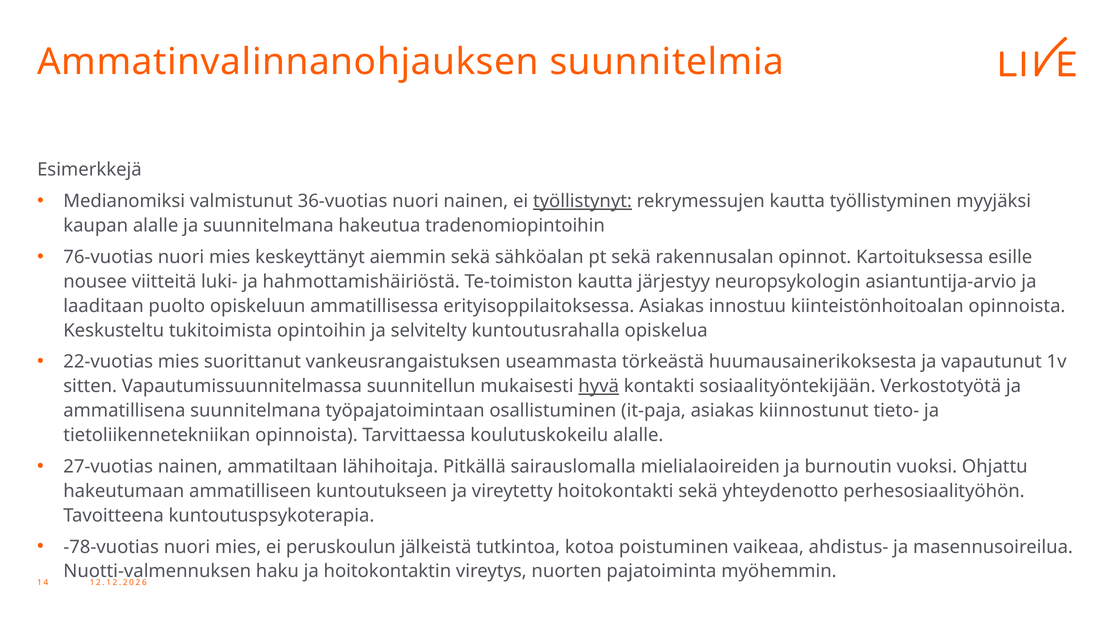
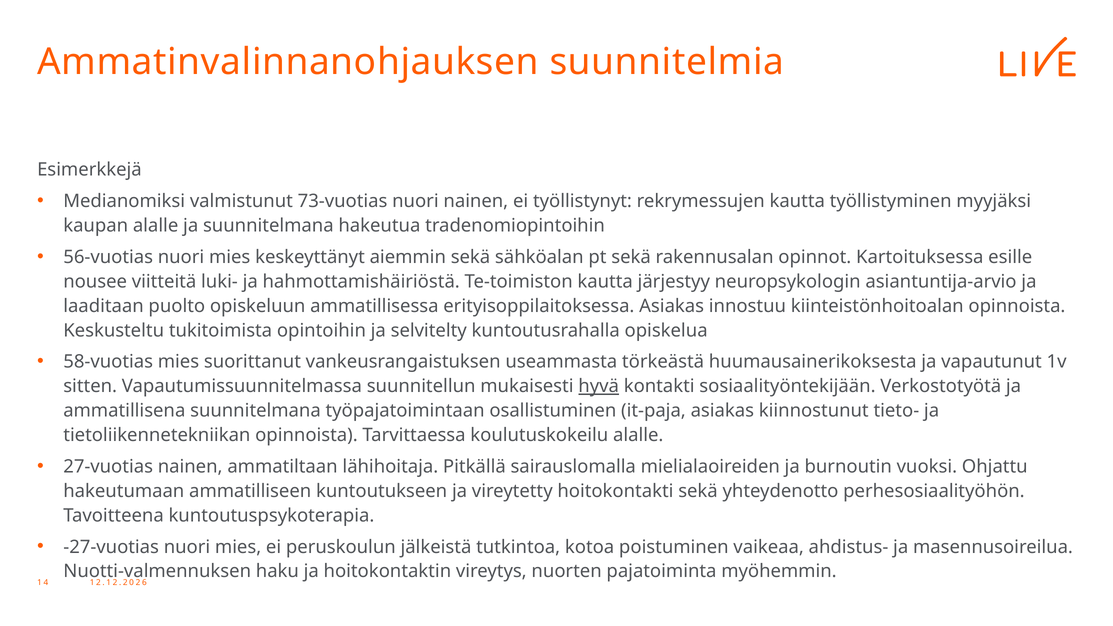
36-vuotias: 36-vuotias -> 73-vuotias
työllistynyt underline: present -> none
76-vuotias: 76-vuotias -> 56-vuotias
22-vuotias: 22-vuotias -> 58-vuotias
-78-vuotias: -78-vuotias -> -27-vuotias
